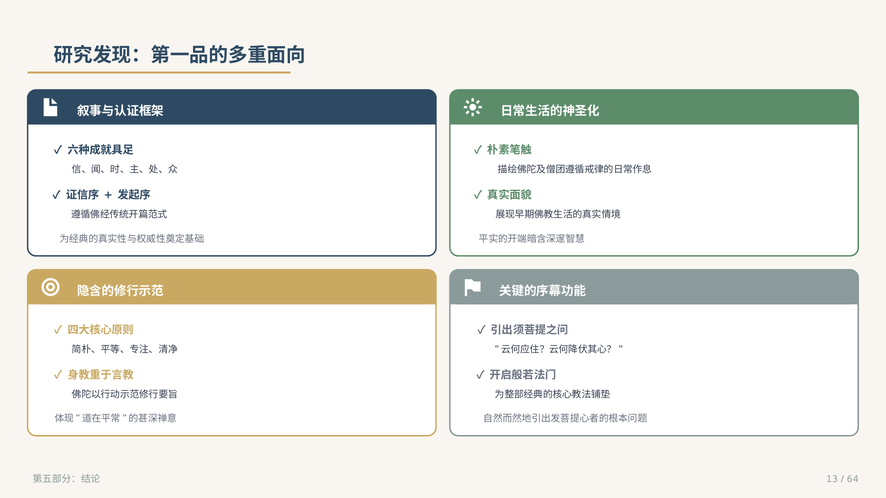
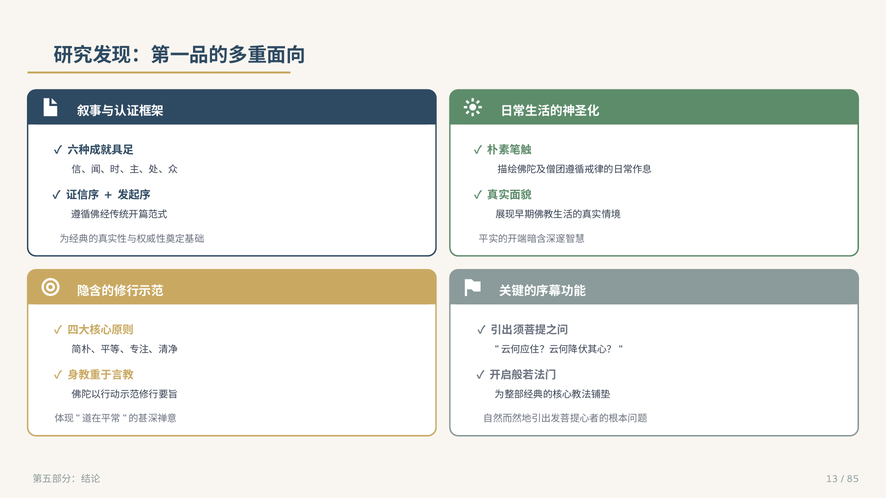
64: 64 -> 85
